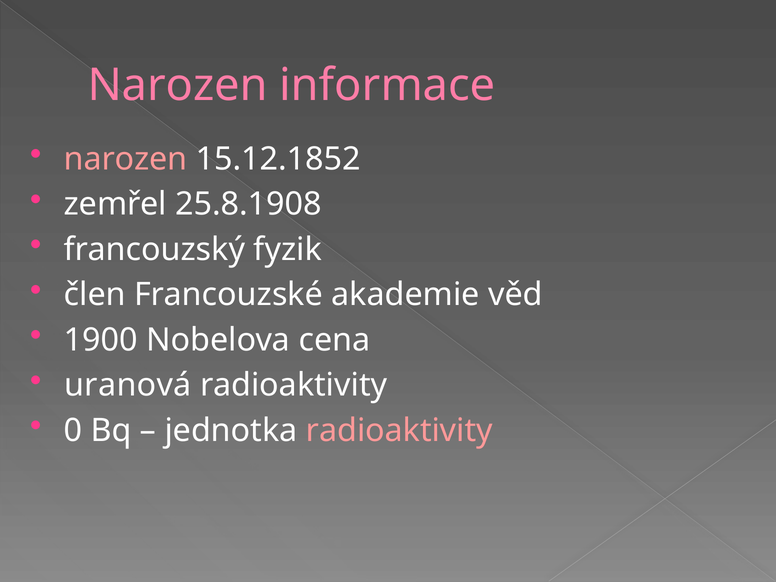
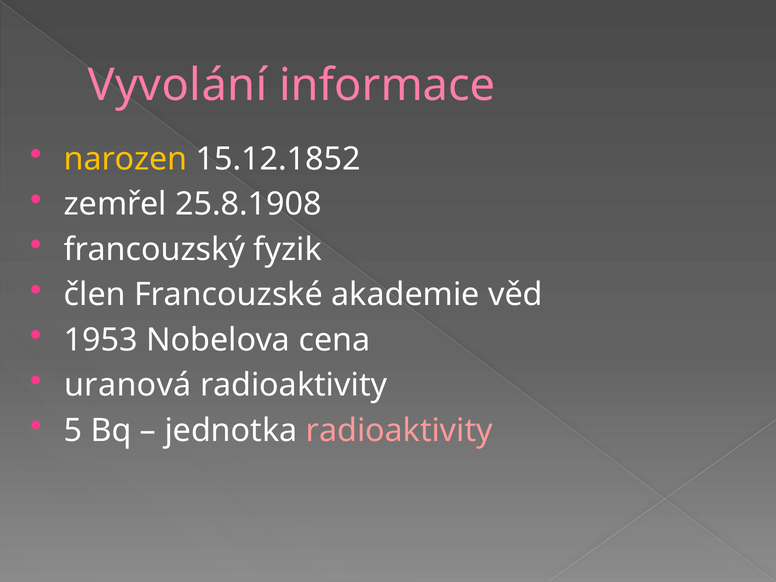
Narozen at (178, 85): Narozen -> Vyvolání
narozen at (126, 159) colour: pink -> yellow
1900: 1900 -> 1953
0: 0 -> 5
